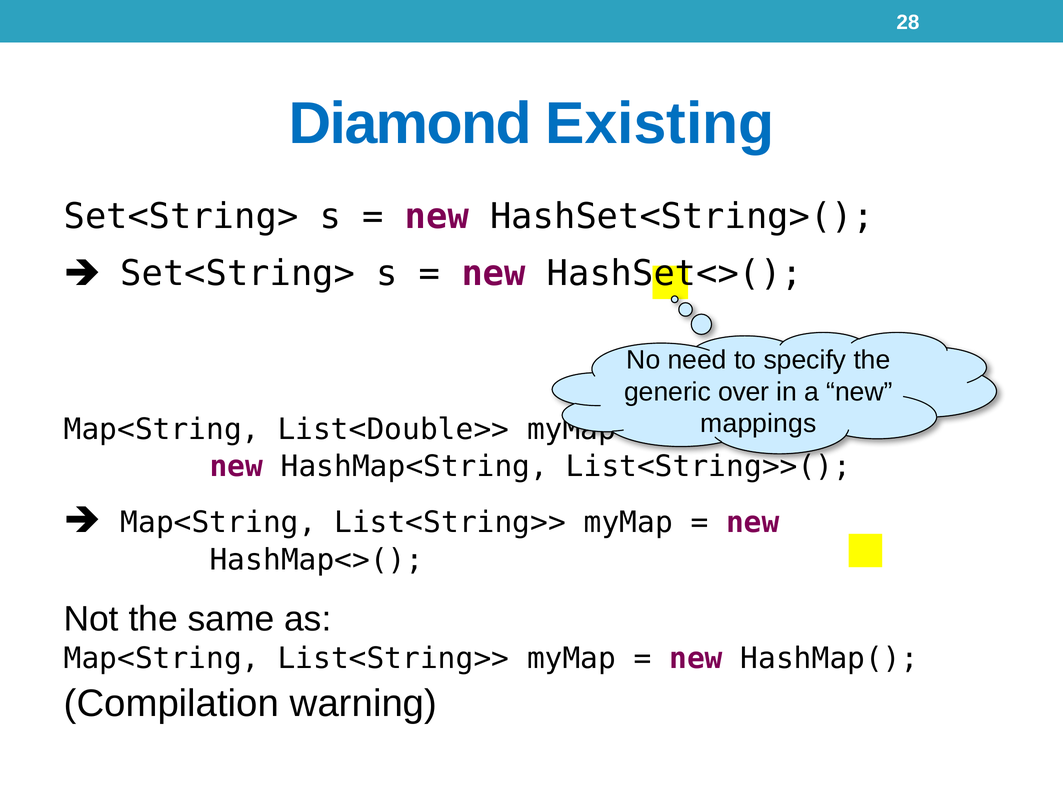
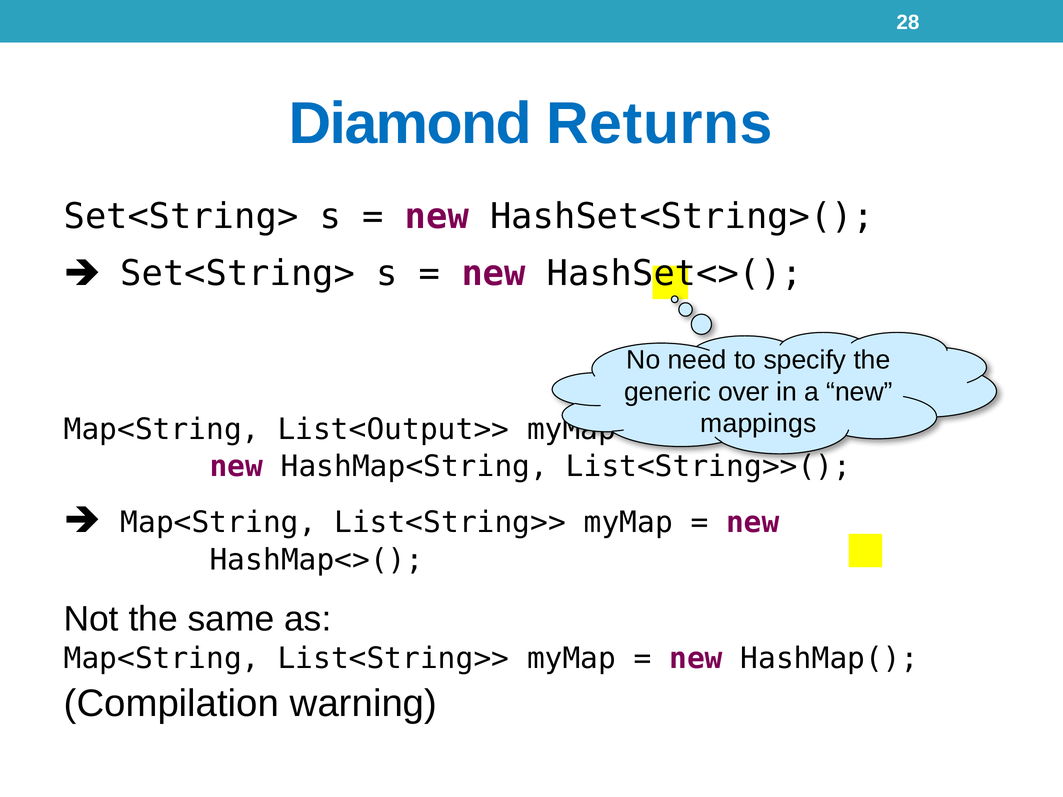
Existing: Existing -> Returns
List<Double>>: List<Double>> -> List<Output>>
